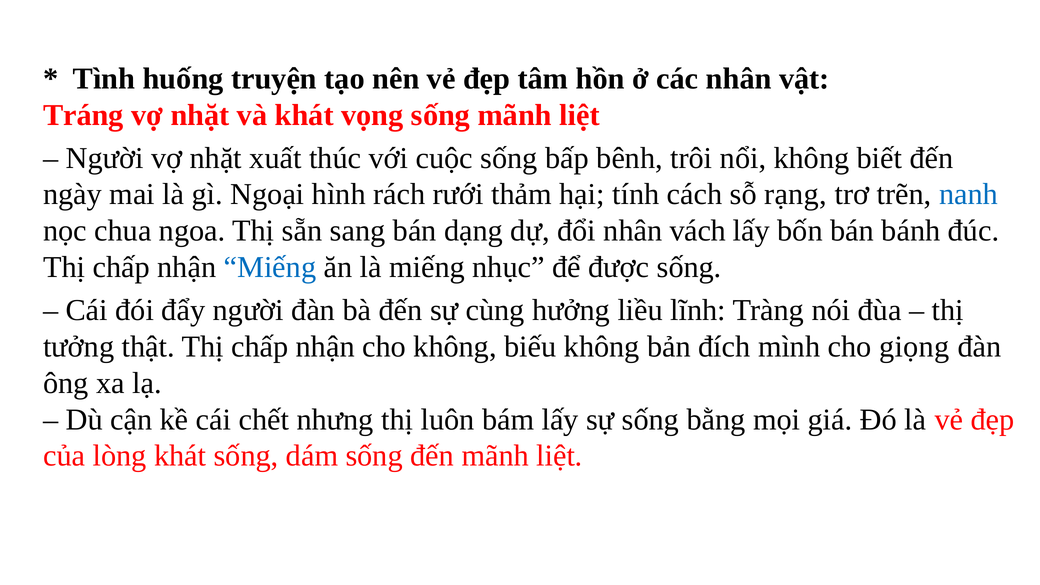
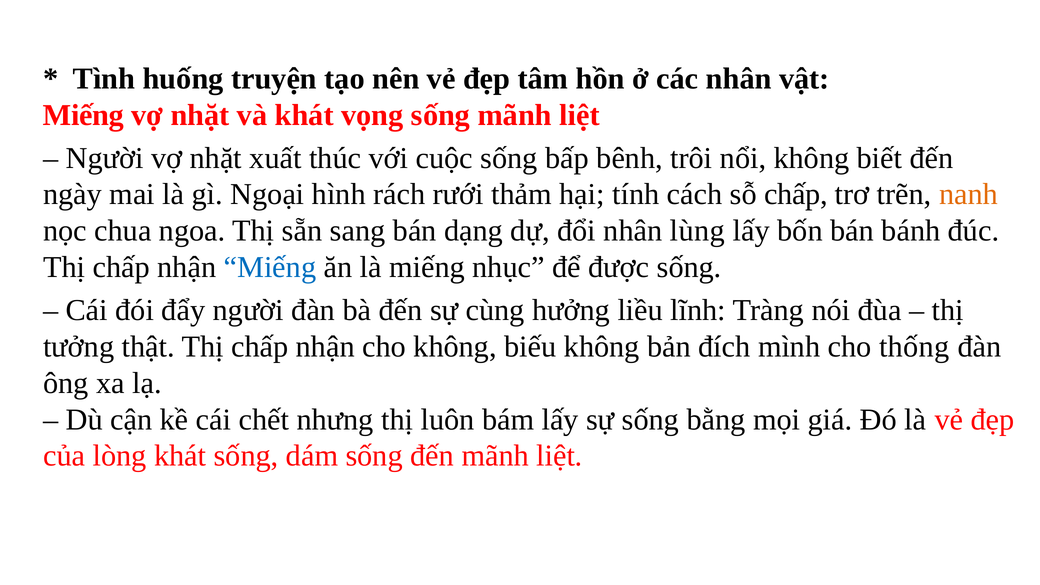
Tráng at (83, 115): Tráng -> Miếng
sỗ rạng: rạng -> chấp
nanh colour: blue -> orange
vách: vách -> lùng
giọng: giọng -> thống
